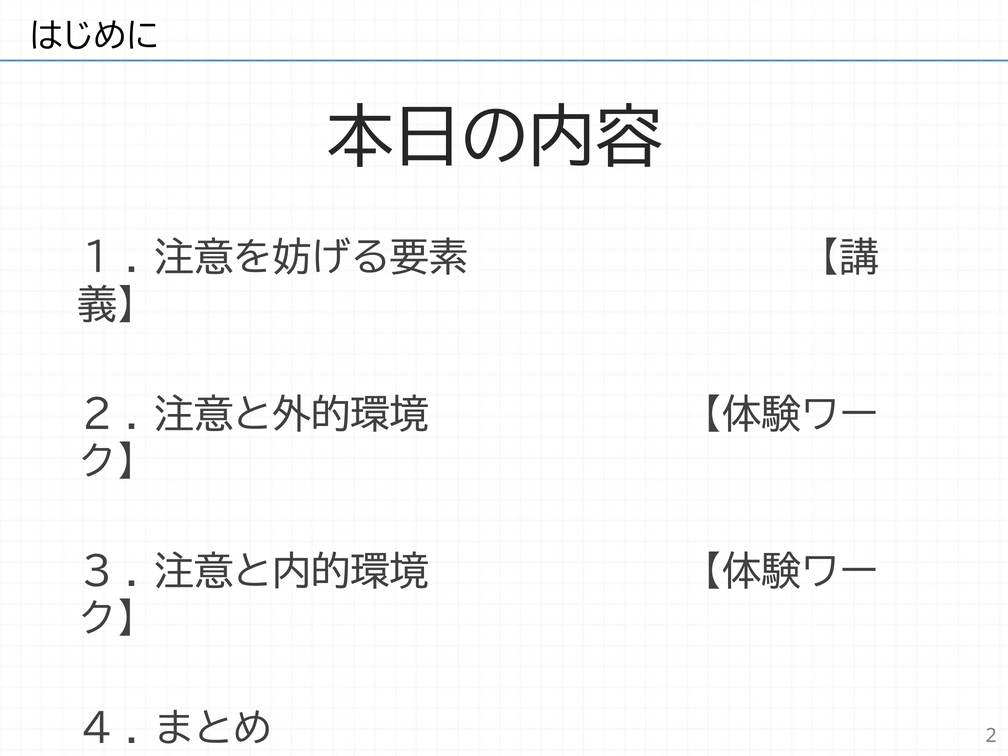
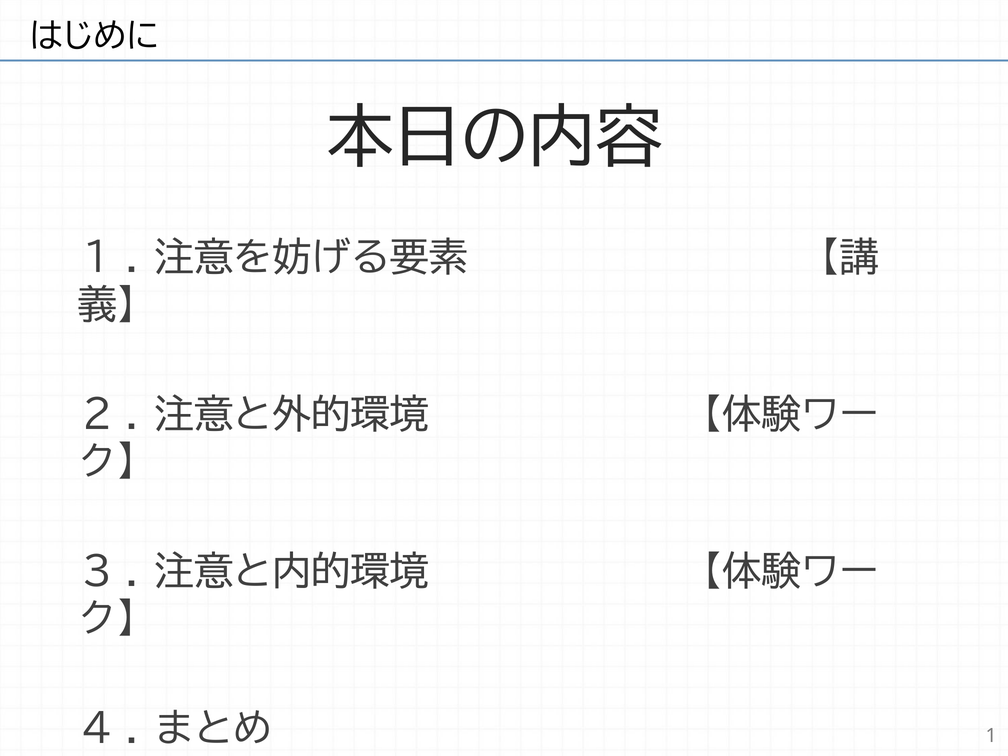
2: 2 -> 1
